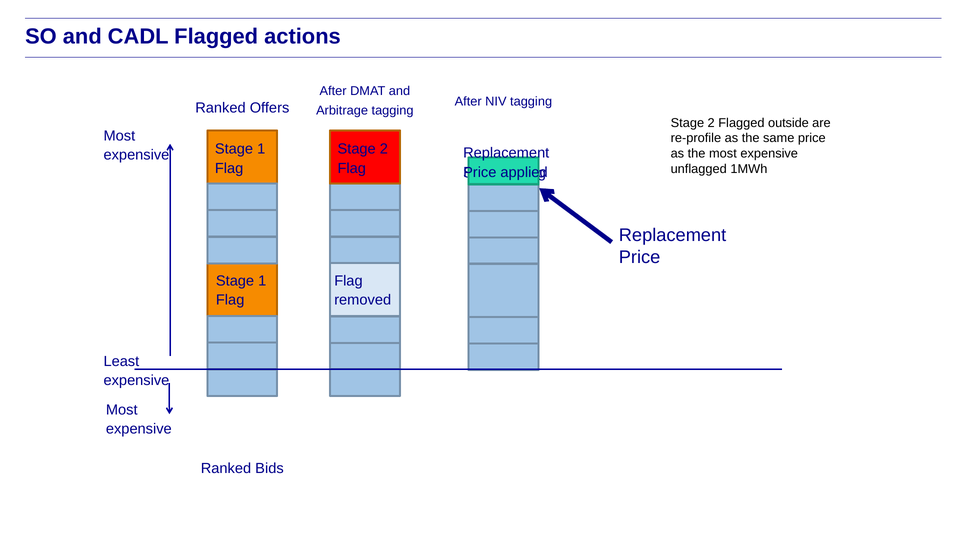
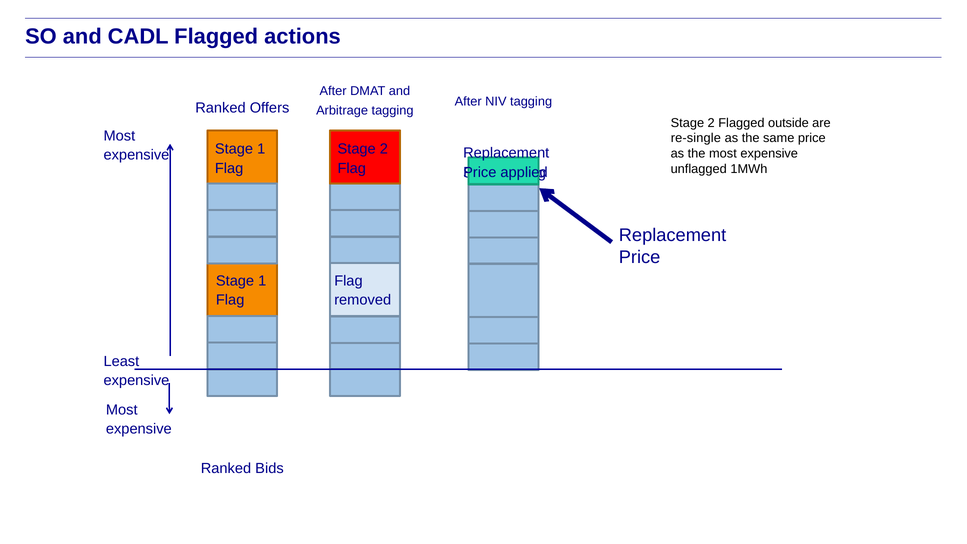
re-profile: re-profile -> re-single
